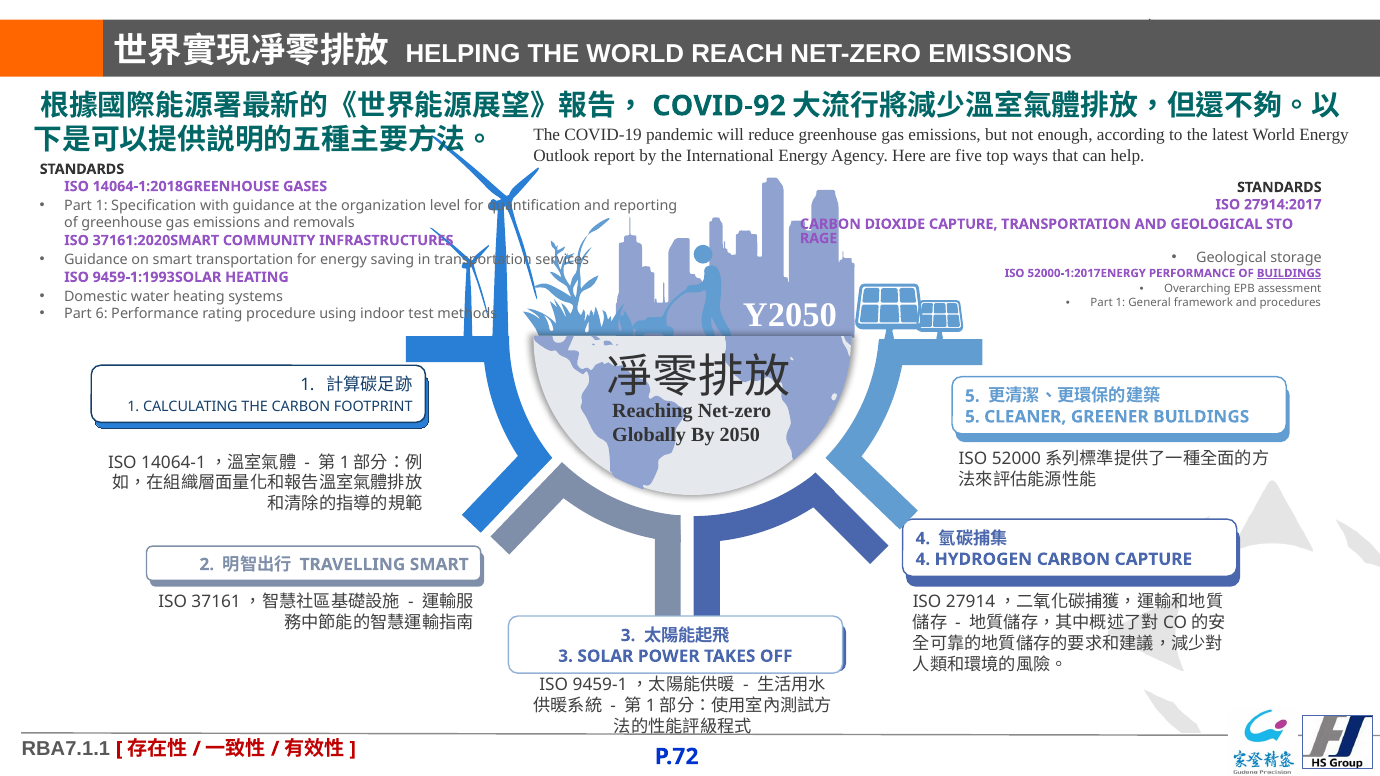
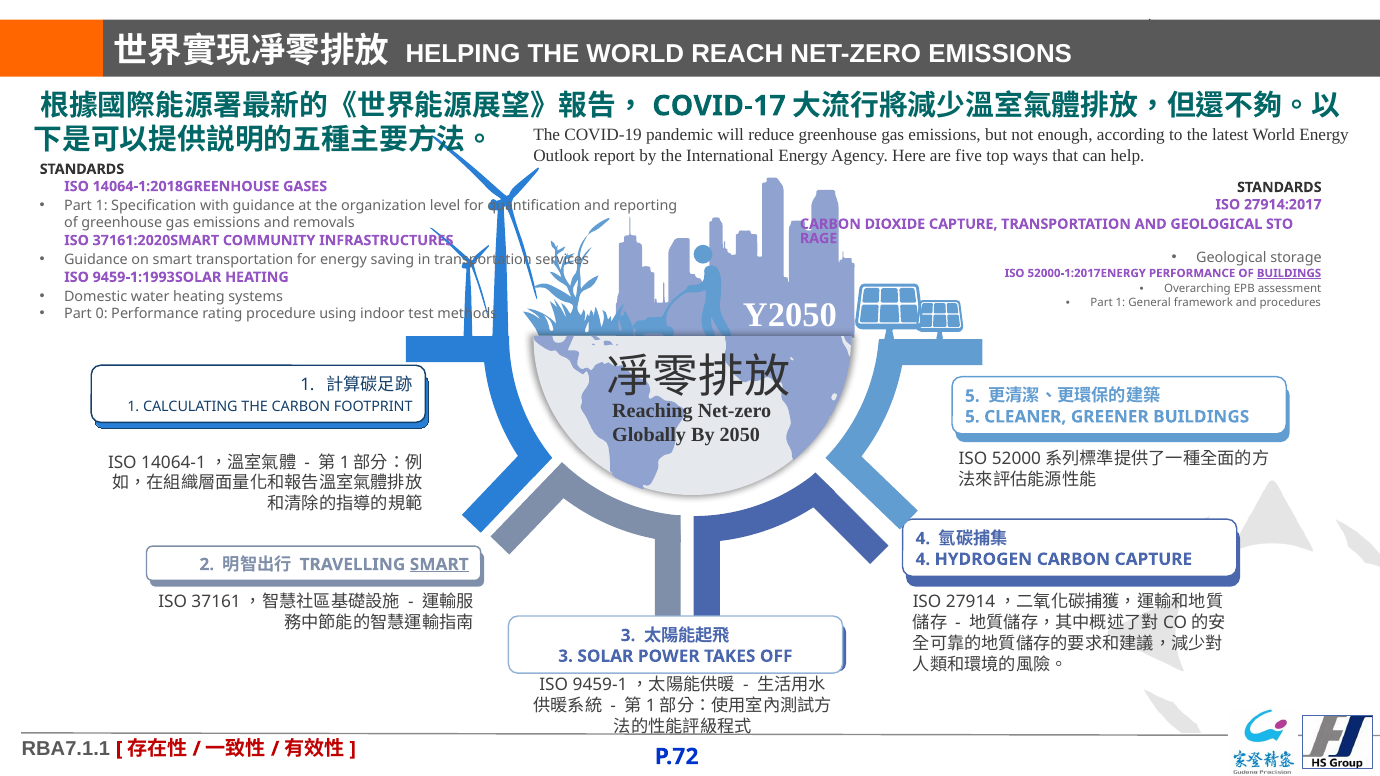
COVID-92: COVID-92 -> COVID-17
6: 6 -> 0
SMART at (439, 565) underline: none -> present
